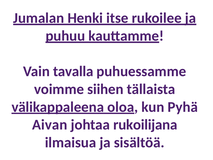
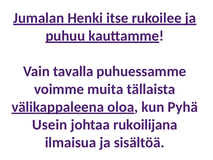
siihen: siihen -> muita
Aivan: Aivan -> Usein
